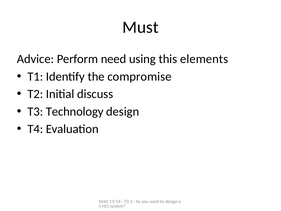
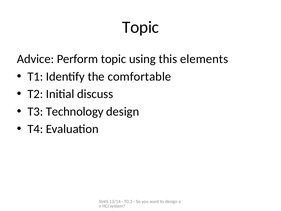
Must at (140, 27): Must -> Topic
Perform need: need -> topic
compromise: compromise -> comfortable
